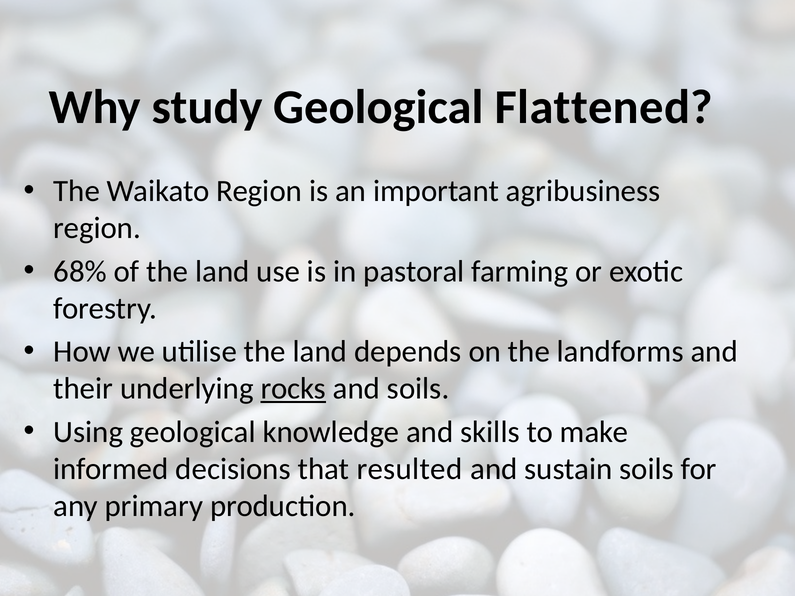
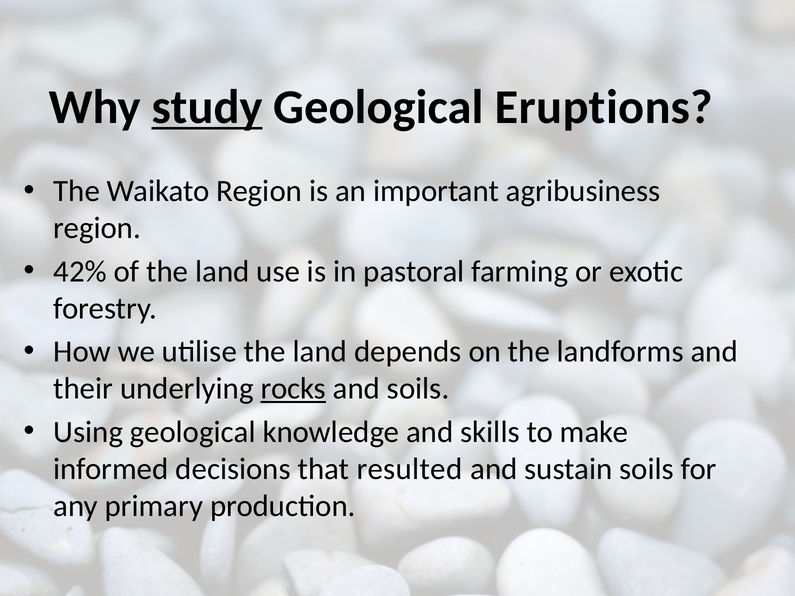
study underline: none -> present
Flattened: Flattened -> Eruptions
68%: 68% -> 42%
